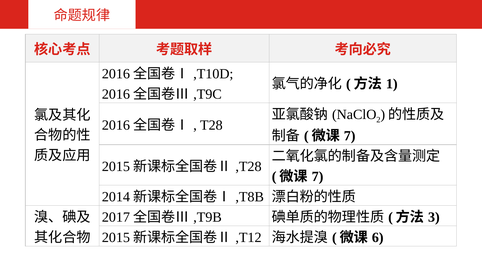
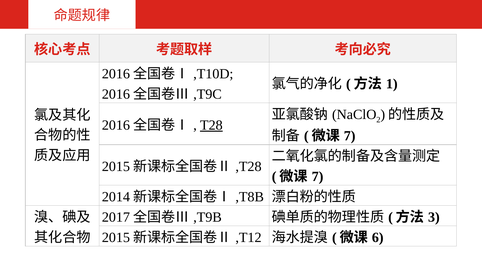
T28 underline: none -> present
